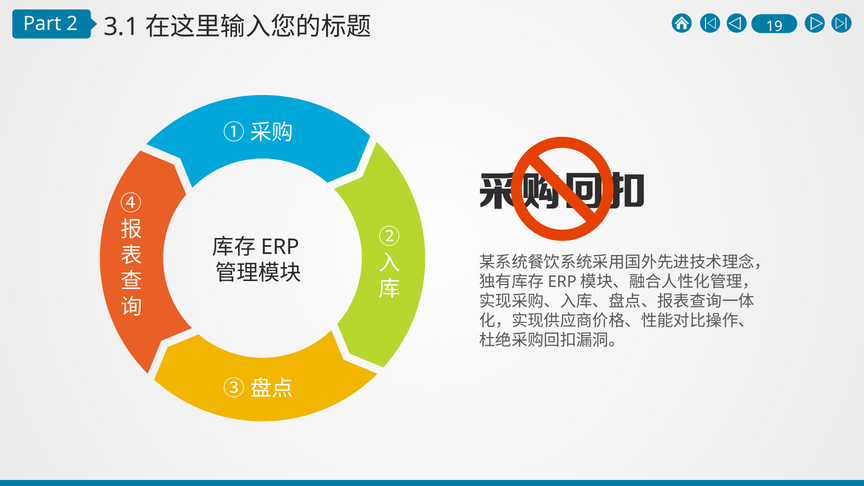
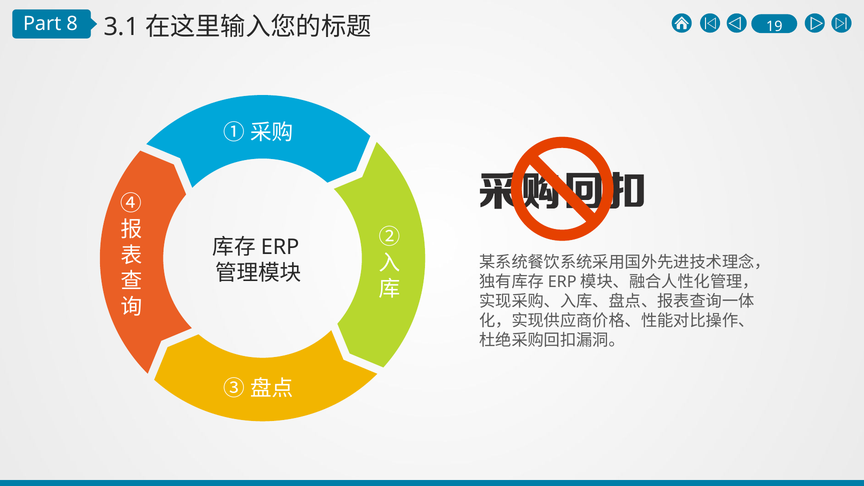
2: 2 -> 8
